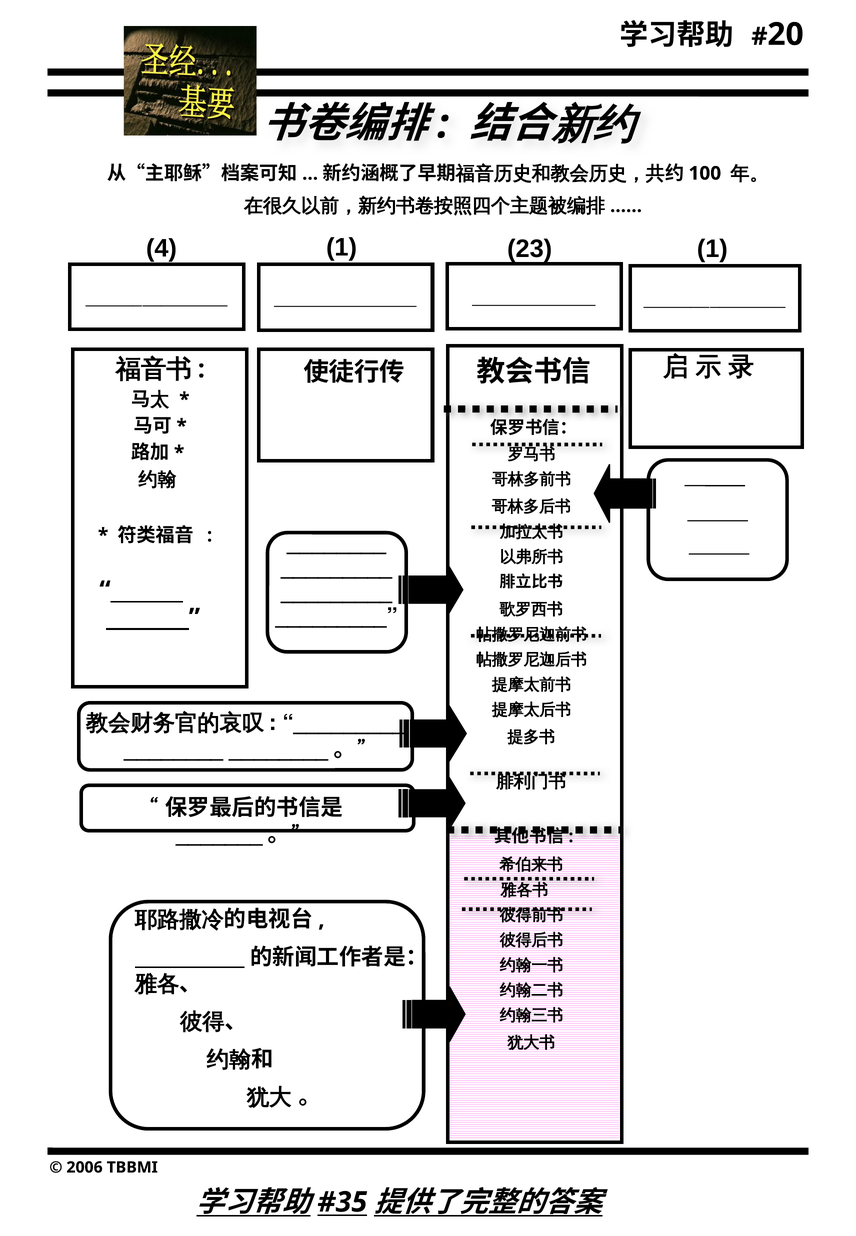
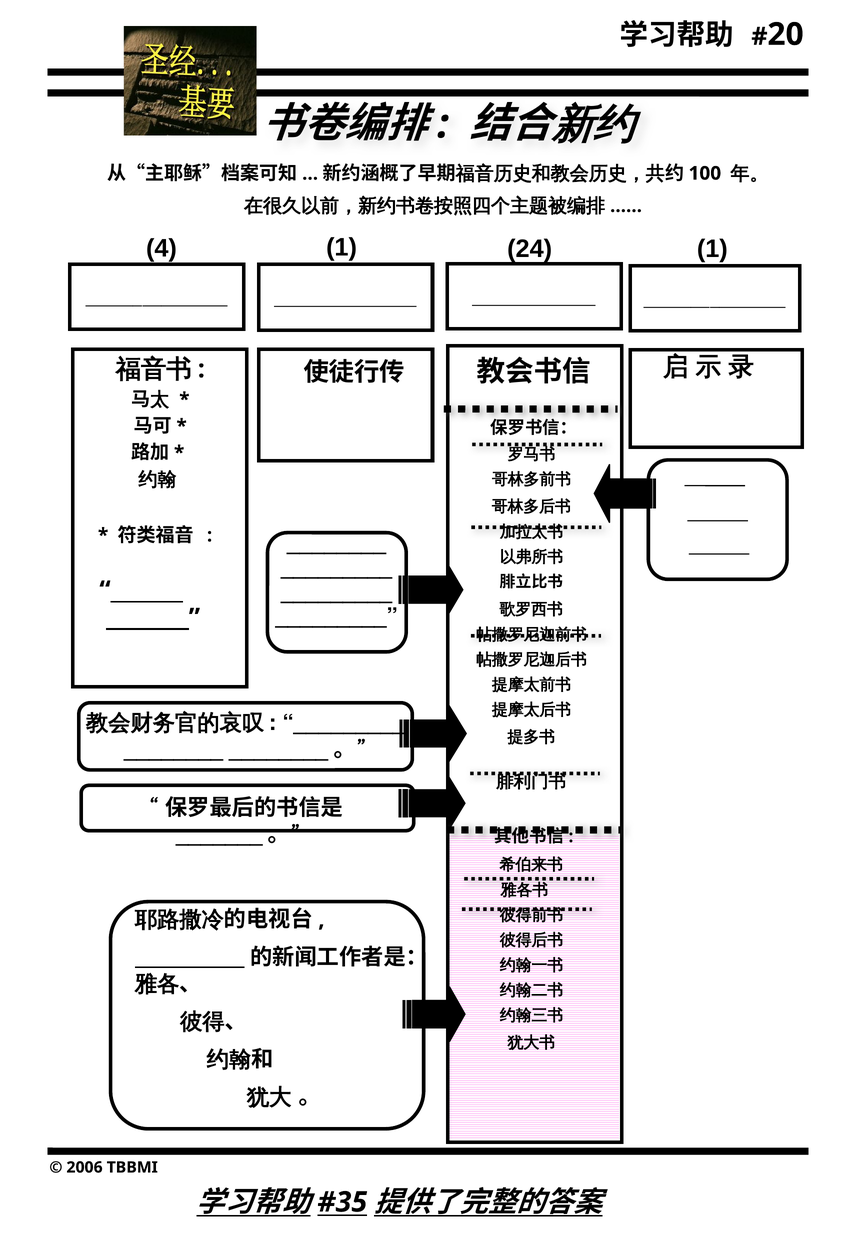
23: 23 -> 24
